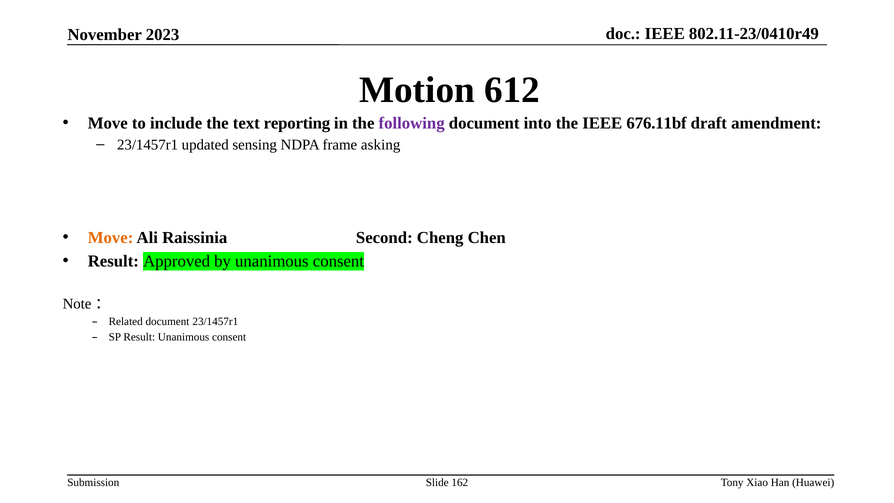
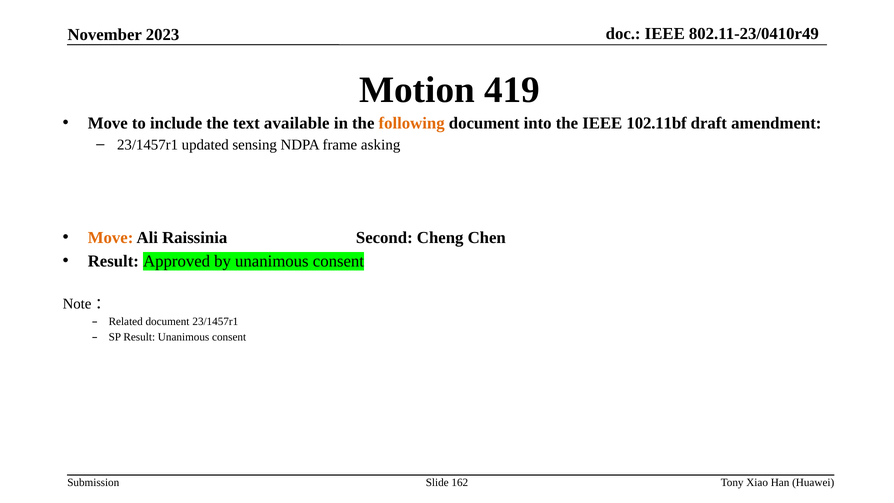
612: 612 -> 419
reporting: reporting -> available
following colour: purple -> orange
676.11bf: 676.11bf -> 102.11bf
